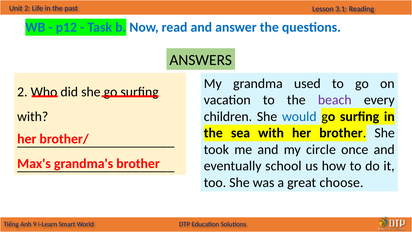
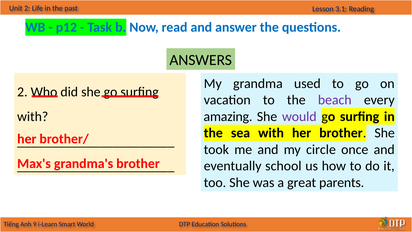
children: children -> amazing
would colour: blue -> purple
choose: choose -> parents
